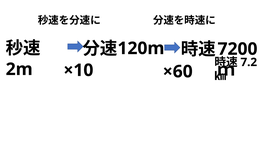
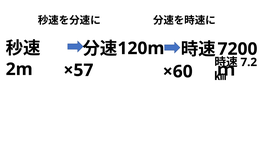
×10: ×10 -> ×57
